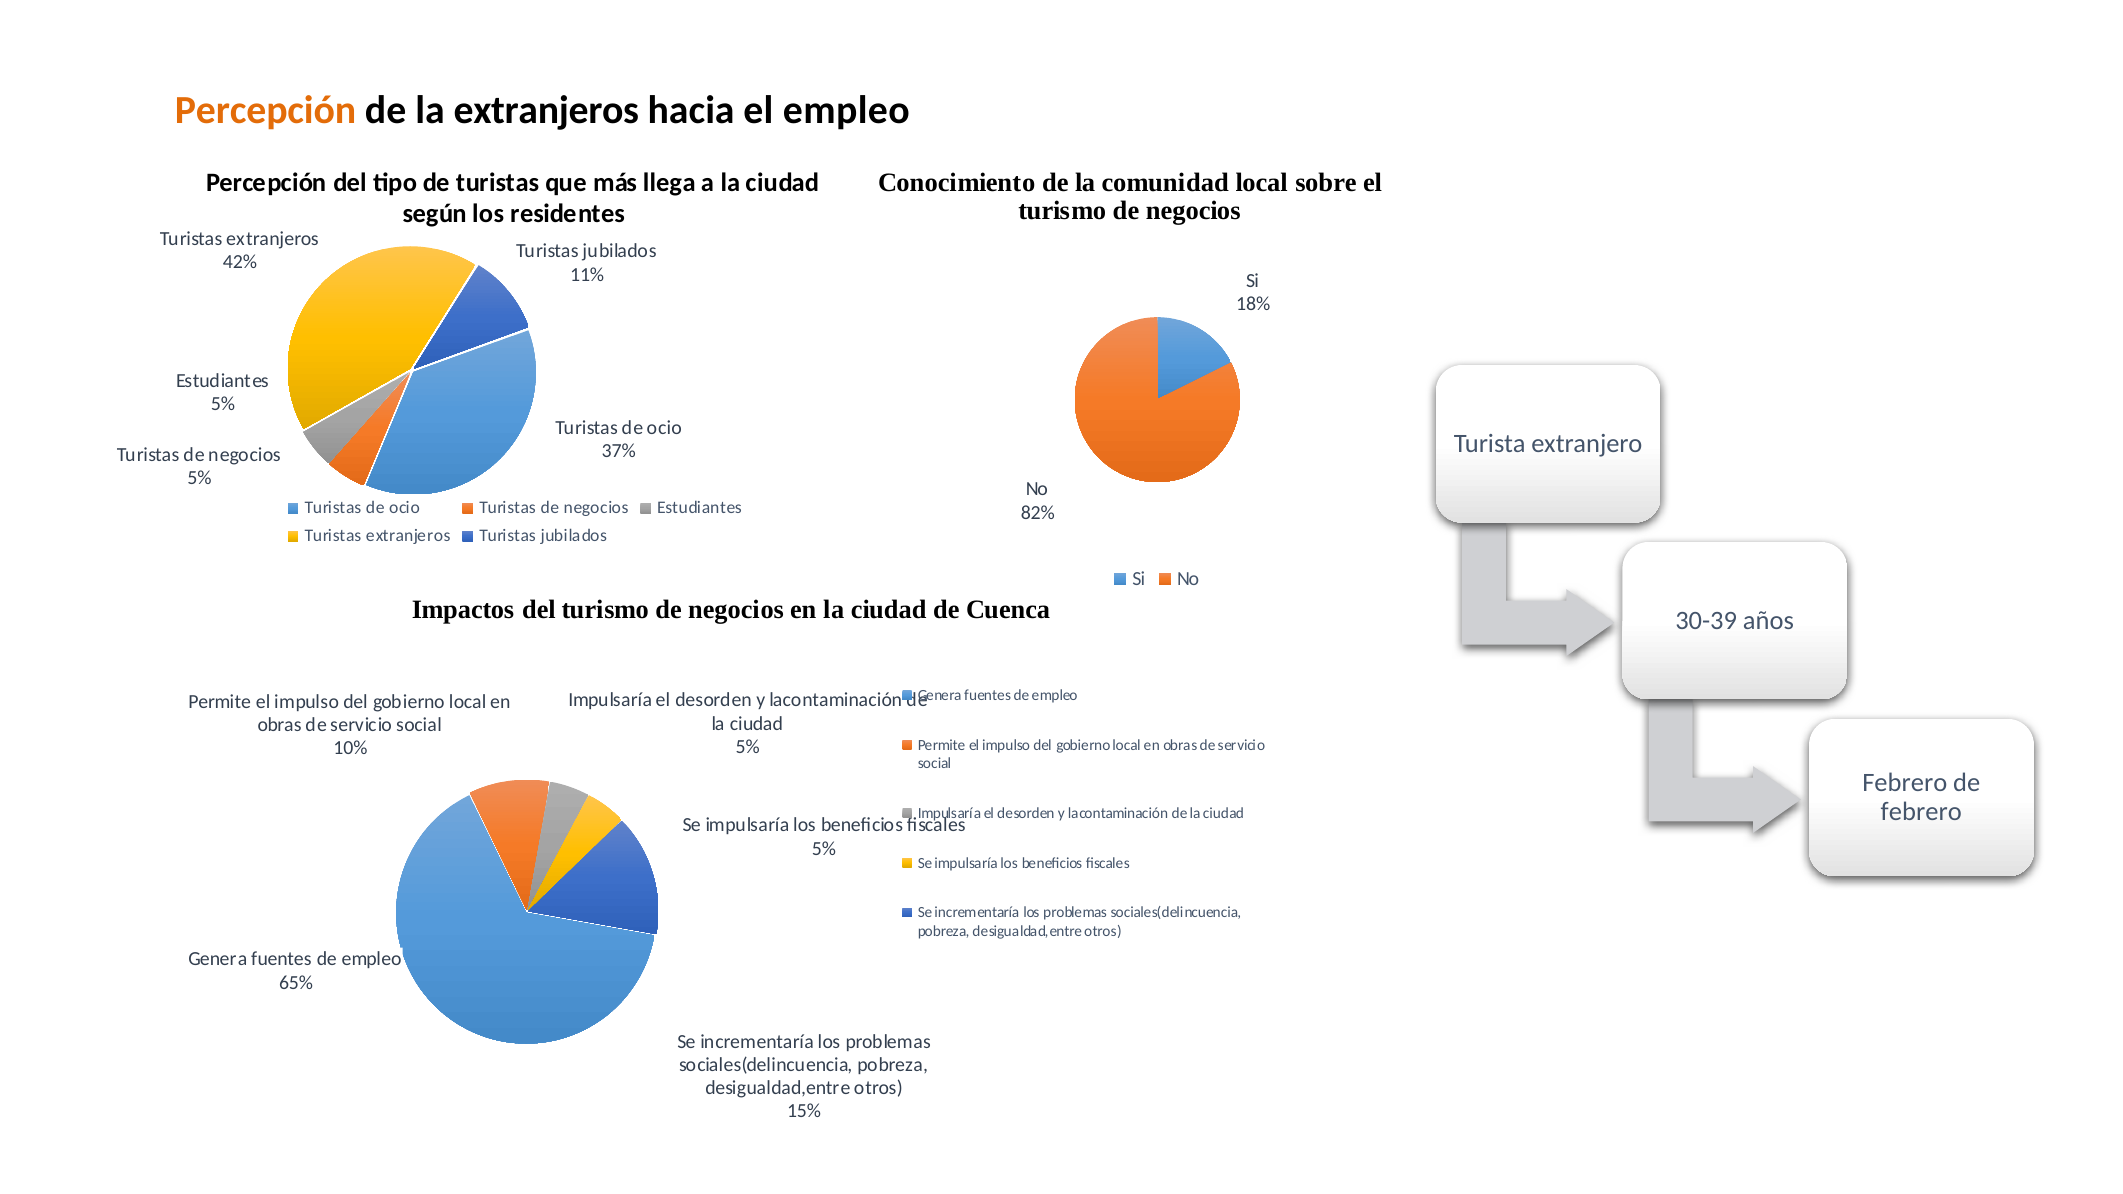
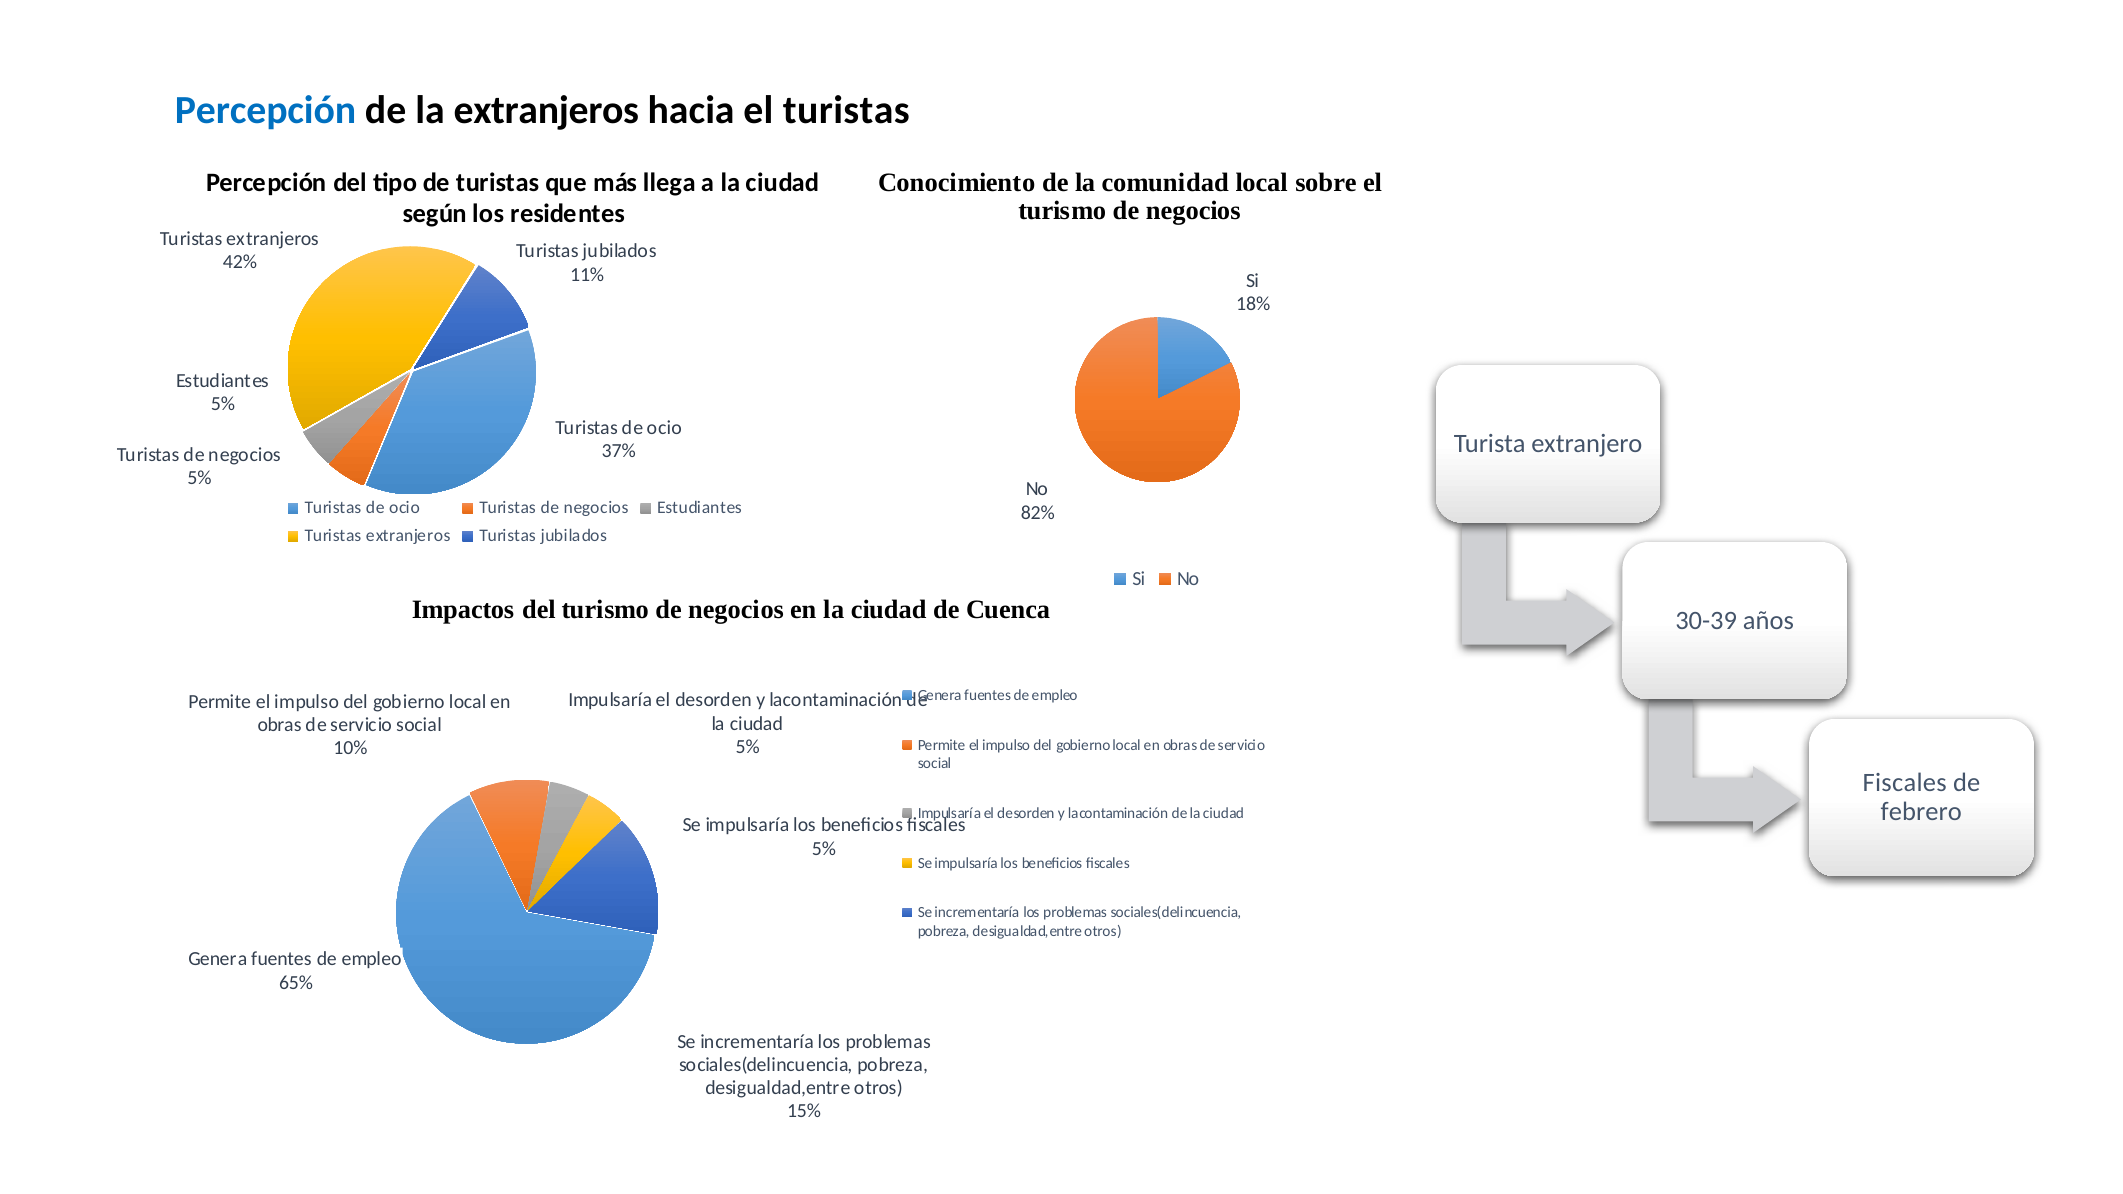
Percepción at (266, 110) colour: orange -> blue
el empleo: empleo -> turistas
Febrero at (1905, 783): Febrero -> Fiscales
